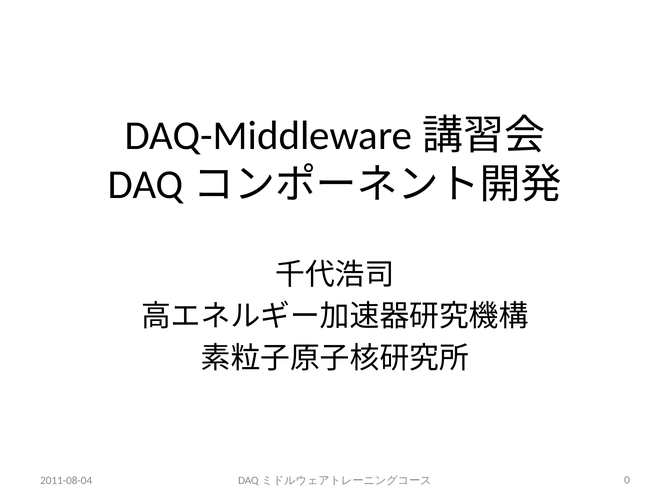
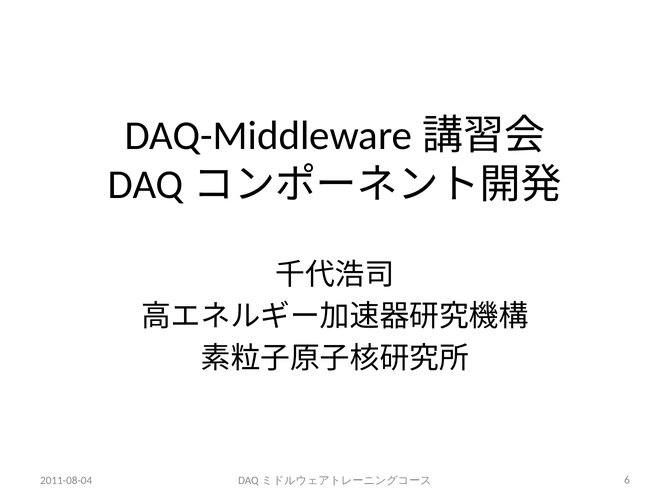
0: 0 -> 6
